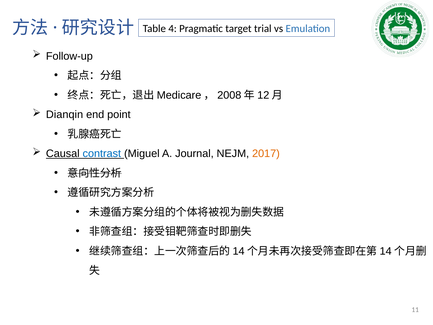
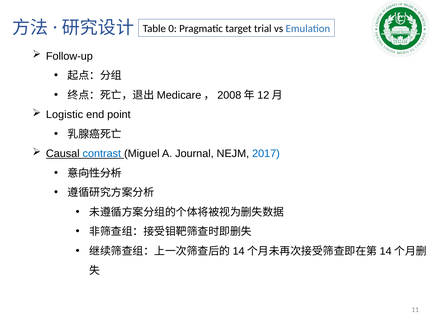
4: 4 -> 0
Dianqin: Dianqin -> Logistic
2017 colour: orange -> blue
